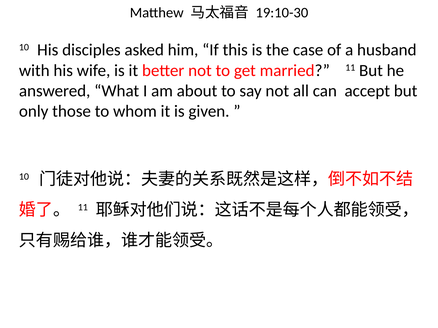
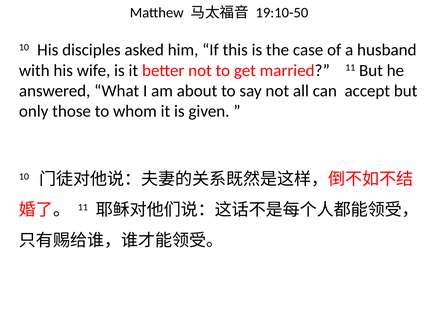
19:10-30: 19:10-30 -> 19:10-50
